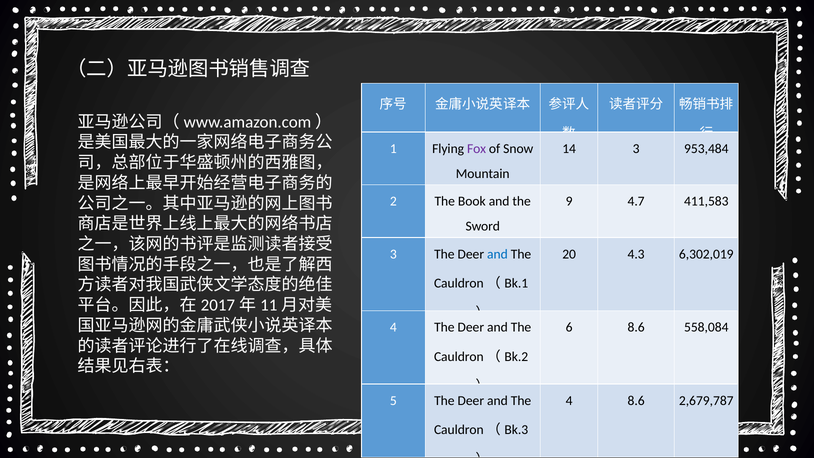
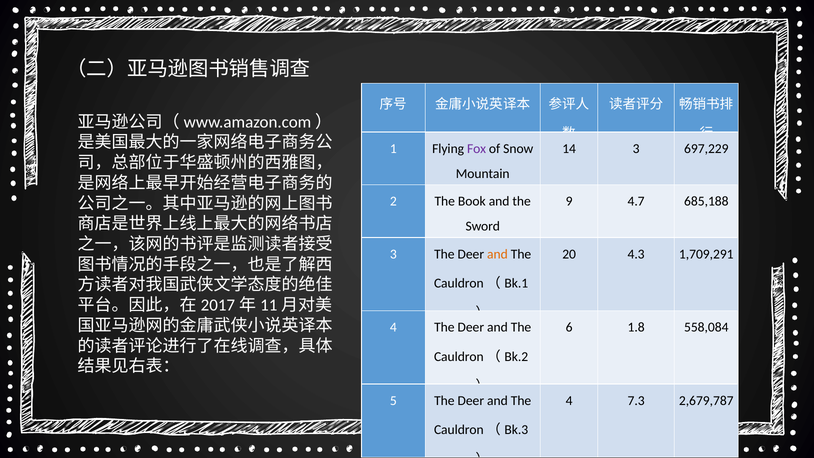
953,484: 953,484 -> 697,229
411,583: 411,583 -> 685,188
and at (497, 254) colour: blue -> orange
6,302,019: 6,302,019 -> 1,709,291
6 8.6: 8.6 -> 1.8
4 8.6: 8.6 -> 7.3
